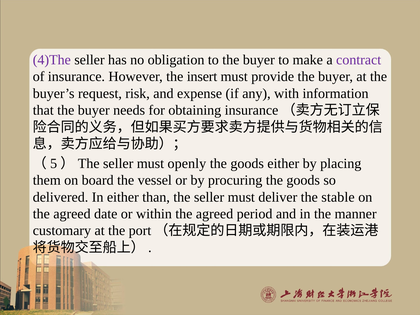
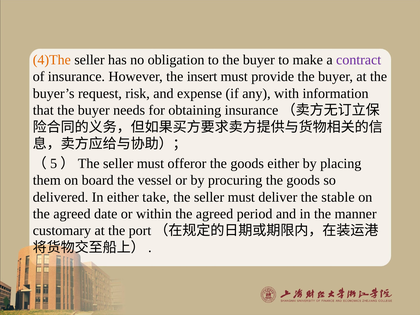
4)The colour: purple -> orange
openly: openly -> offeror
than: than -> take
